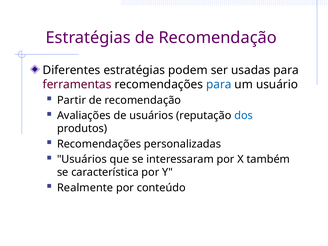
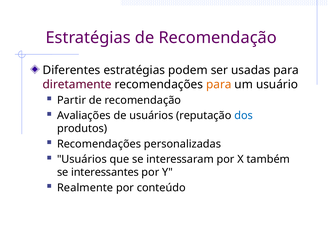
ferramentas: ferramentas -> diretamente
para at (219, 84) colour: blue -> orange
característica: característica -> interessantes
